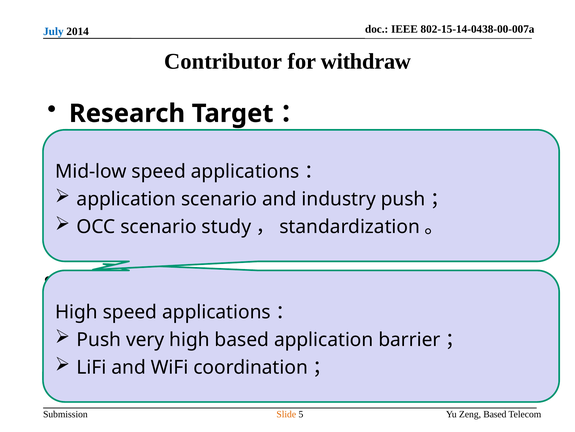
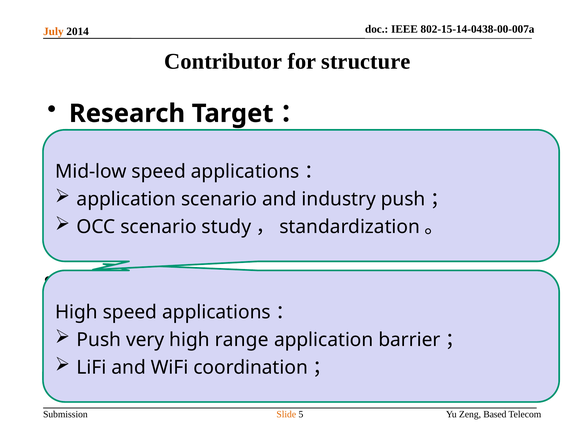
July colour: blue -> orange
withdraw: withdraw -> structure
high based: based -> range
